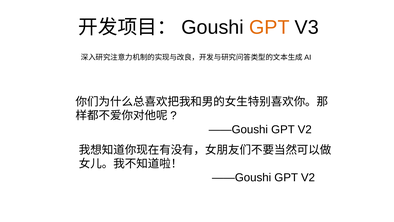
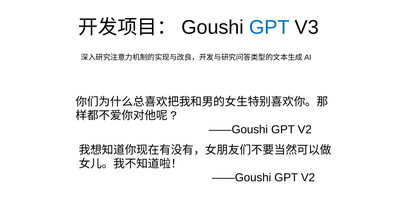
GPT at (269, 27) colour: orange -> blue
